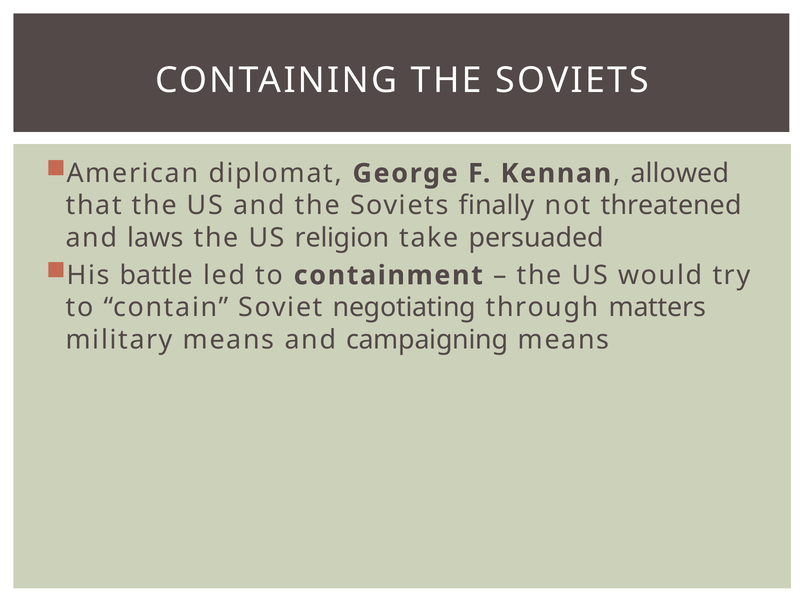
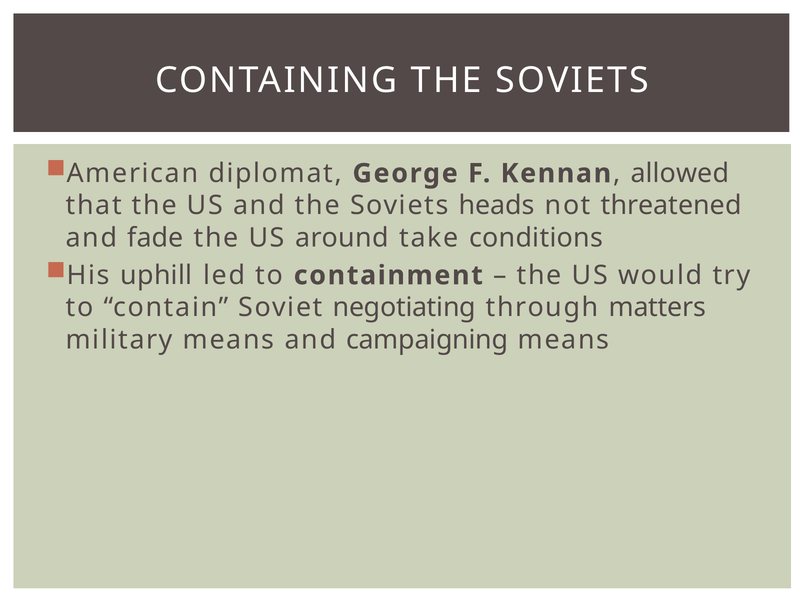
finally: finally -> heads
laws: laws -> fade
religion: religion -> around
persuaded: persuaded -> conditions
battle: battle -> uphill
